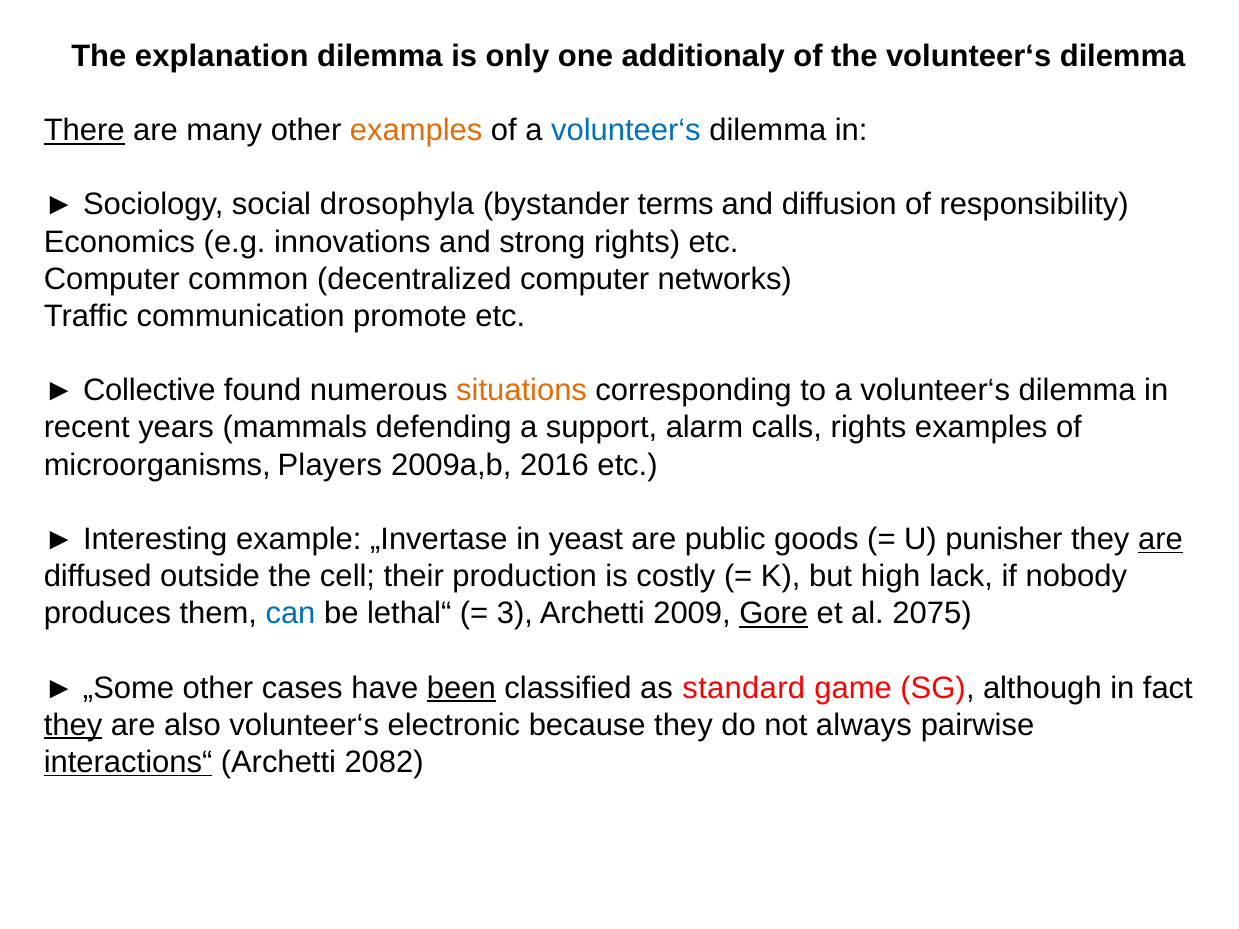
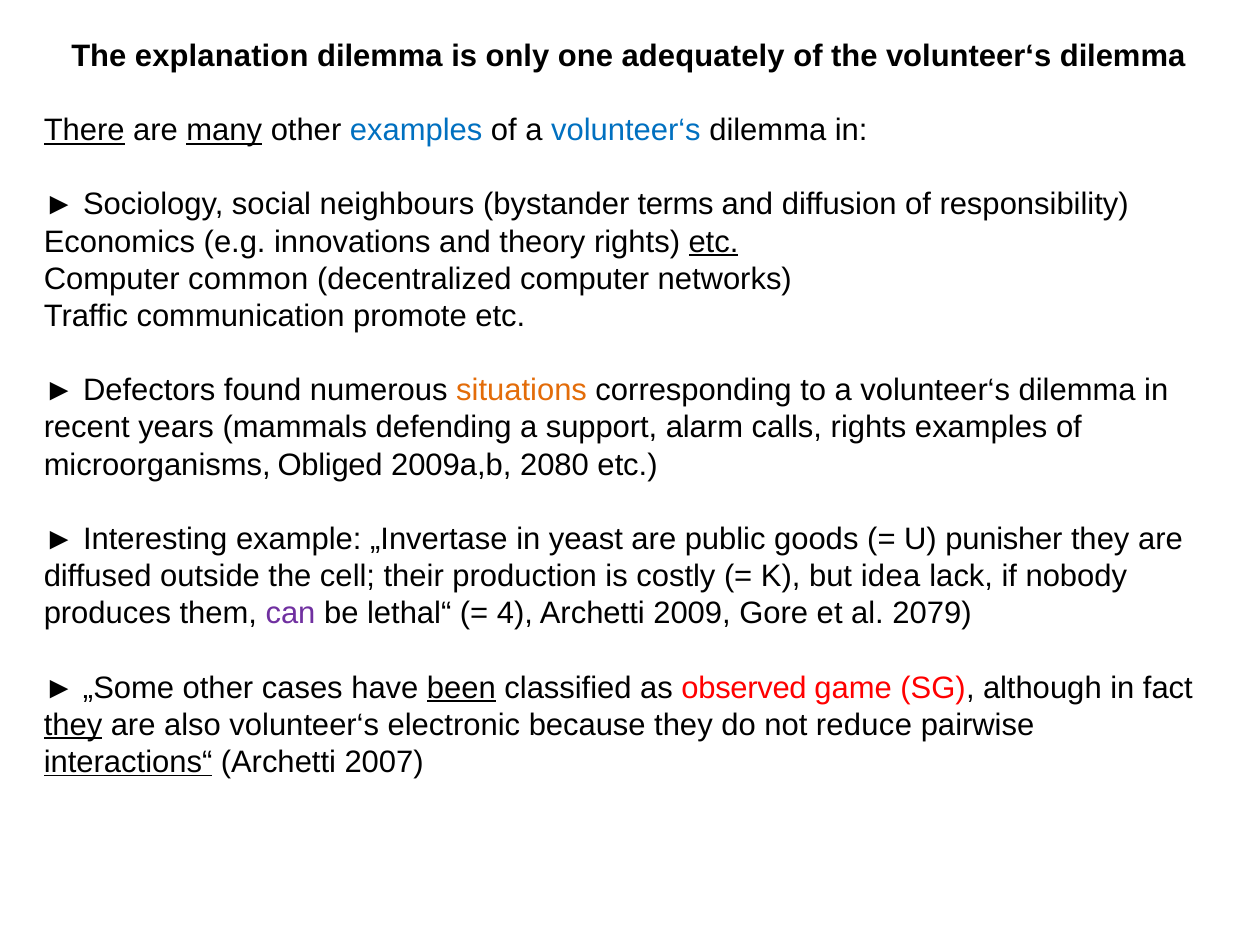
additionaly: additionaly -> adequately
many underline: none -> present
examples at (416, 130) colour: orange -> blue
drosophyla: drosophyla -> neighbours
strong: strong -> theory
etc at (713, 242) underline: none -> present
Collective: Collective -> Defectors
Players: Players -> Obliged
2016: 2016 -> 2080
are at (1160, 539) underline: present -> none
high: high -> idea
can colour: blue -> purple
3: 3 -> 4
Gore underline: present -> none
2075: 2075 -> 2079
standard: standard -> observed
always: always -> reduce
2082: 2082 -> 2007
